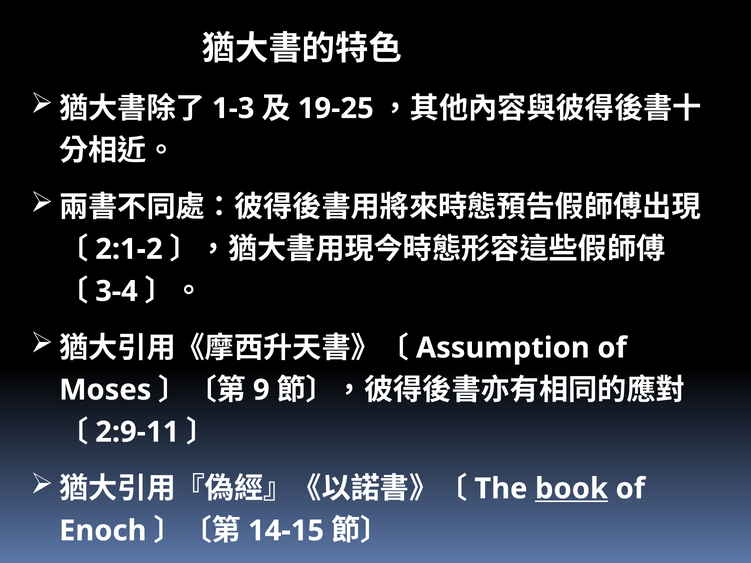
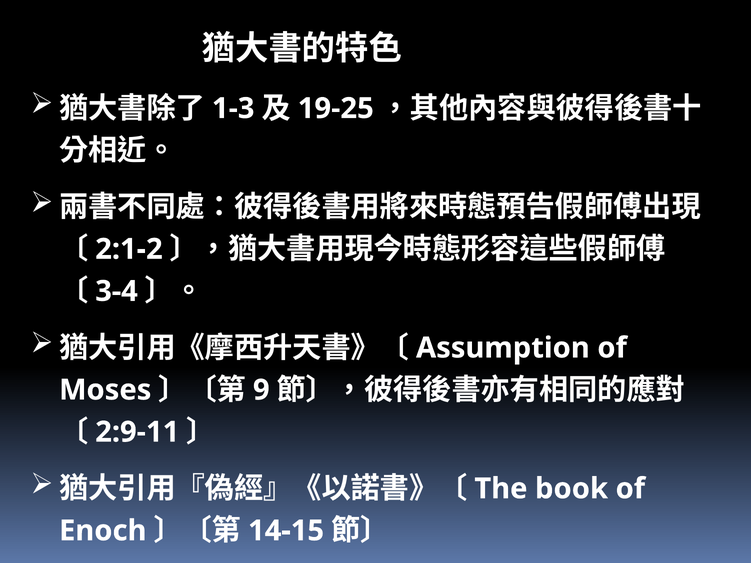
book underline: present -> none
